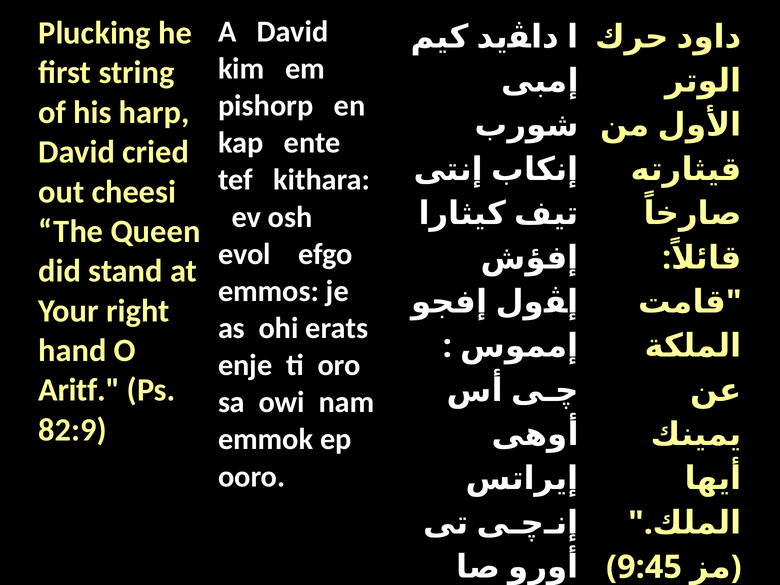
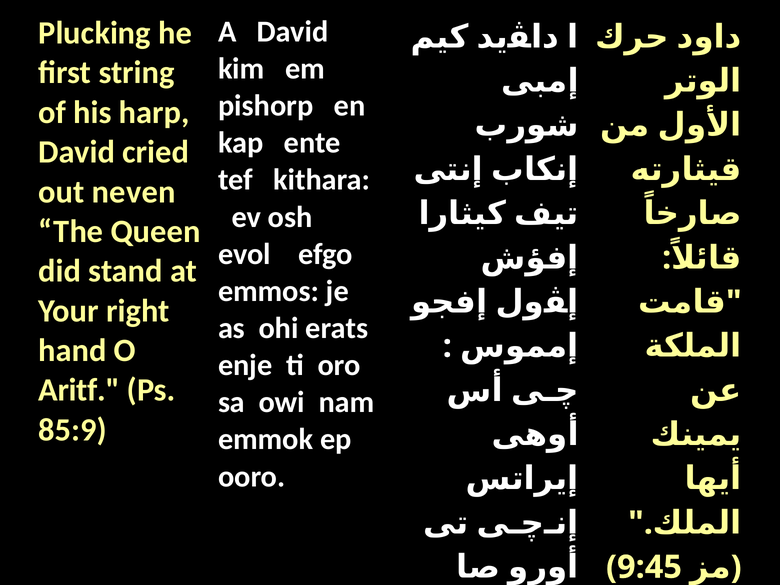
cheesi: cheesi -> neven
82:9: 82:9 -> 85:9
